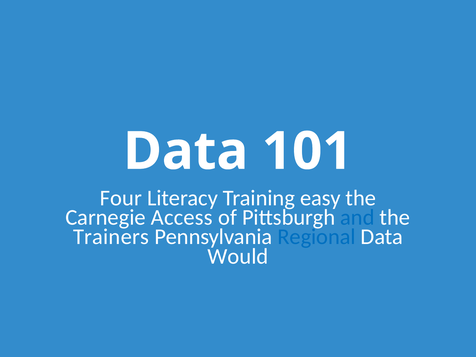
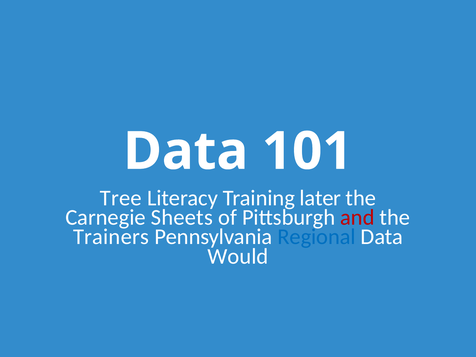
Four: Four -> Tree
easy: easy -> later
Access: Access -> Sheets
and colour: blue -> red
